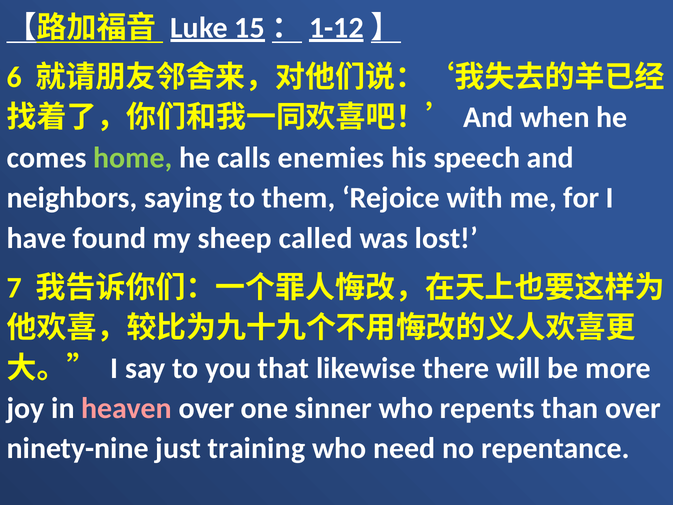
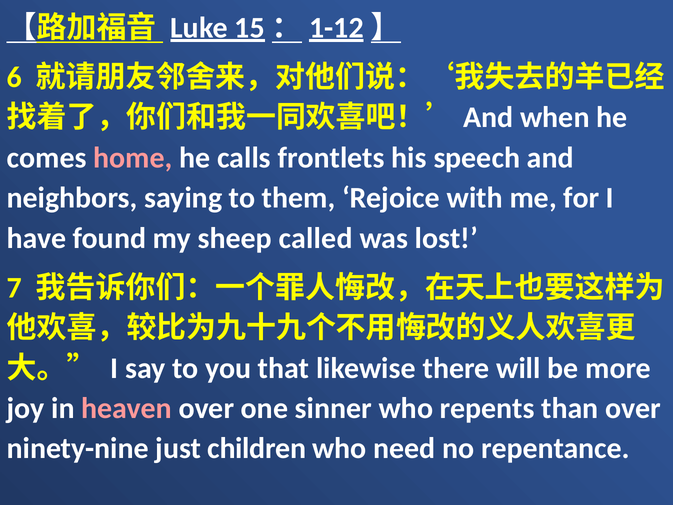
home colour: light green -> pink
enemies: enemies -> frontlets
training: training -> children
